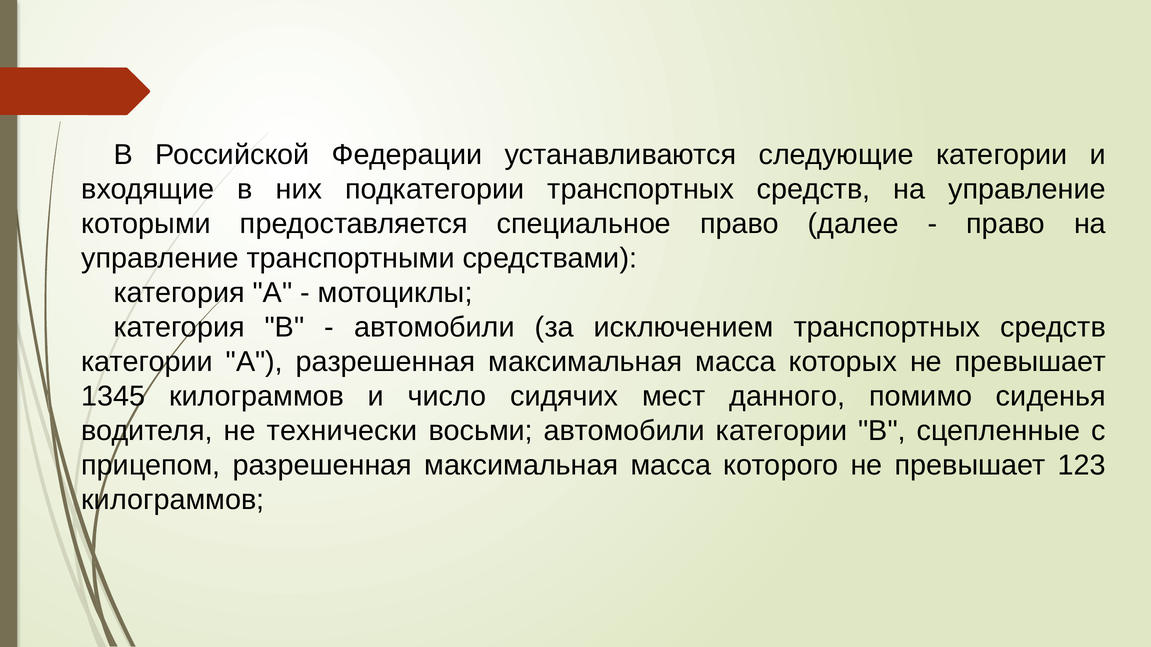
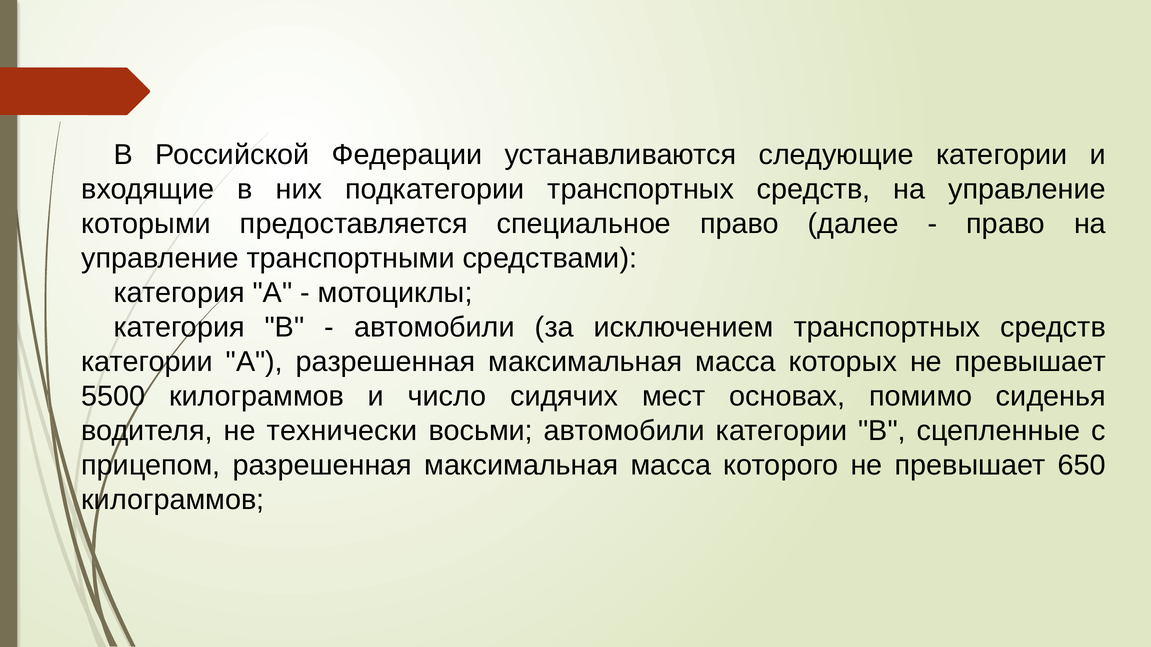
1345: 1345 -> 5500
данного: данного -> основах
123: 123 -> 650
